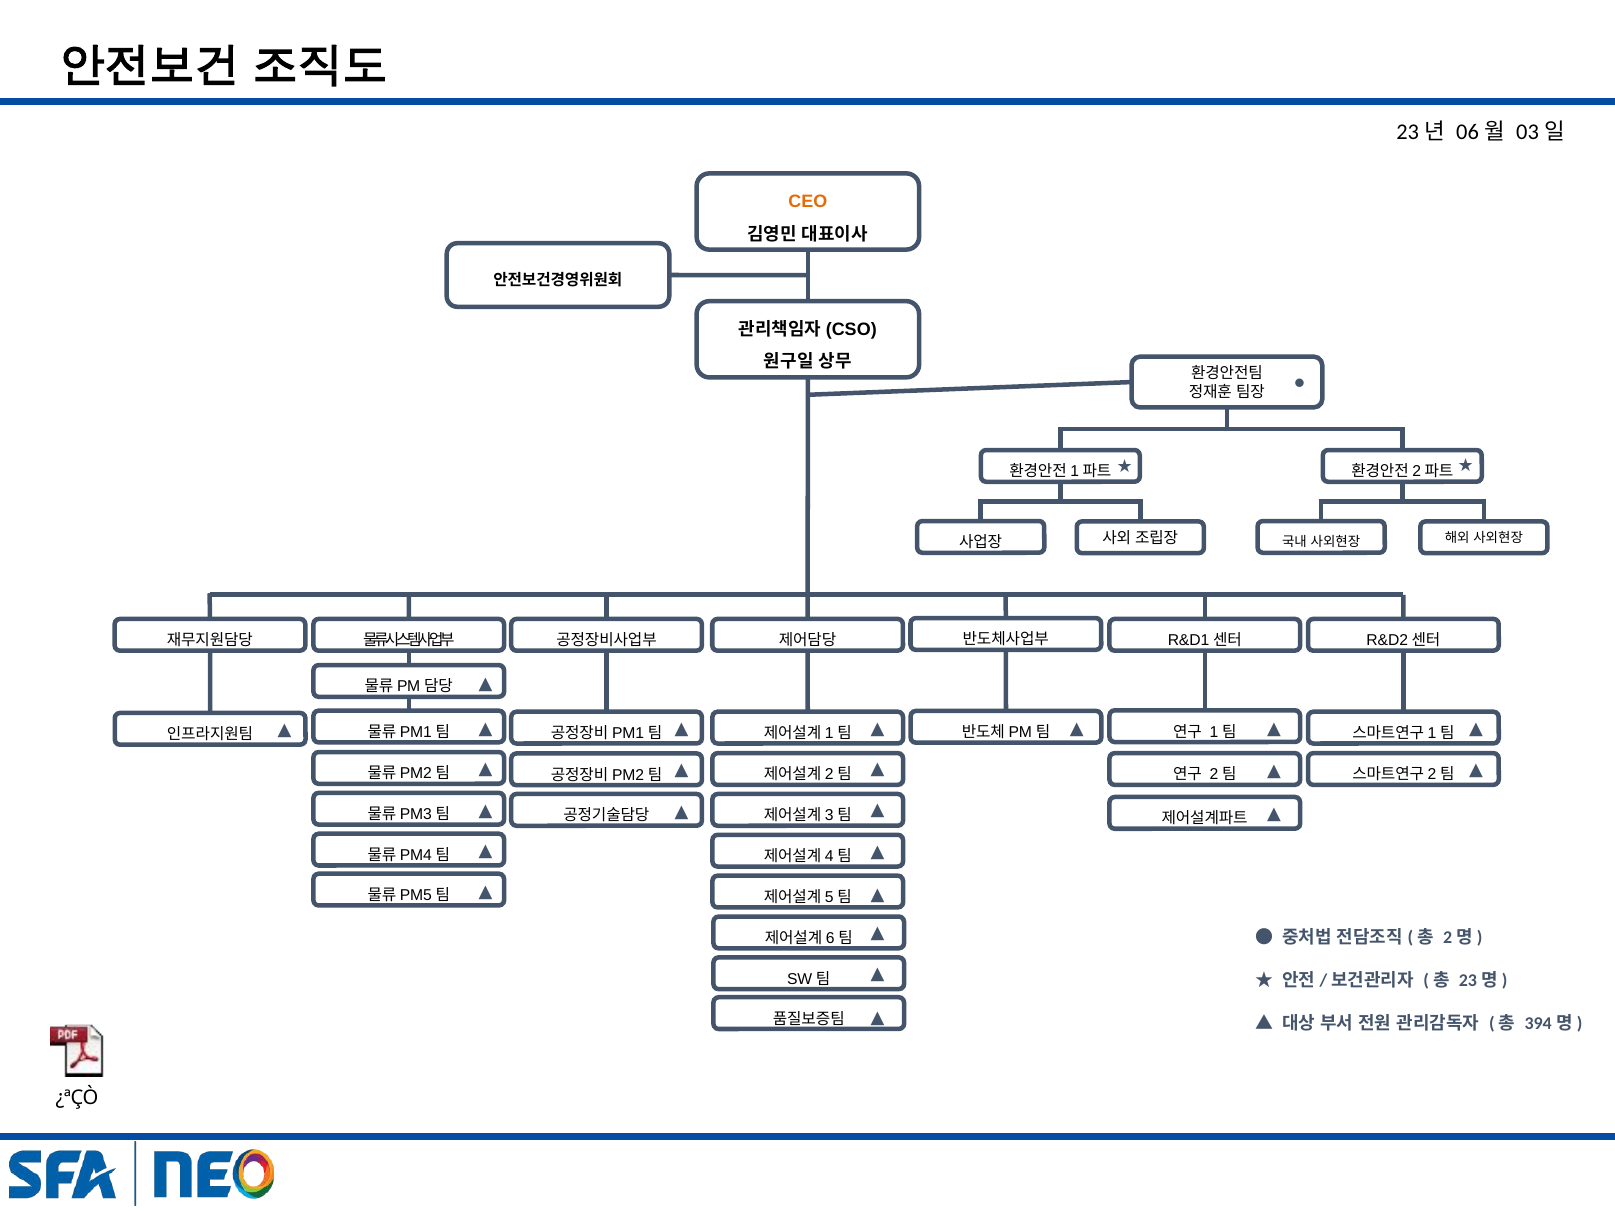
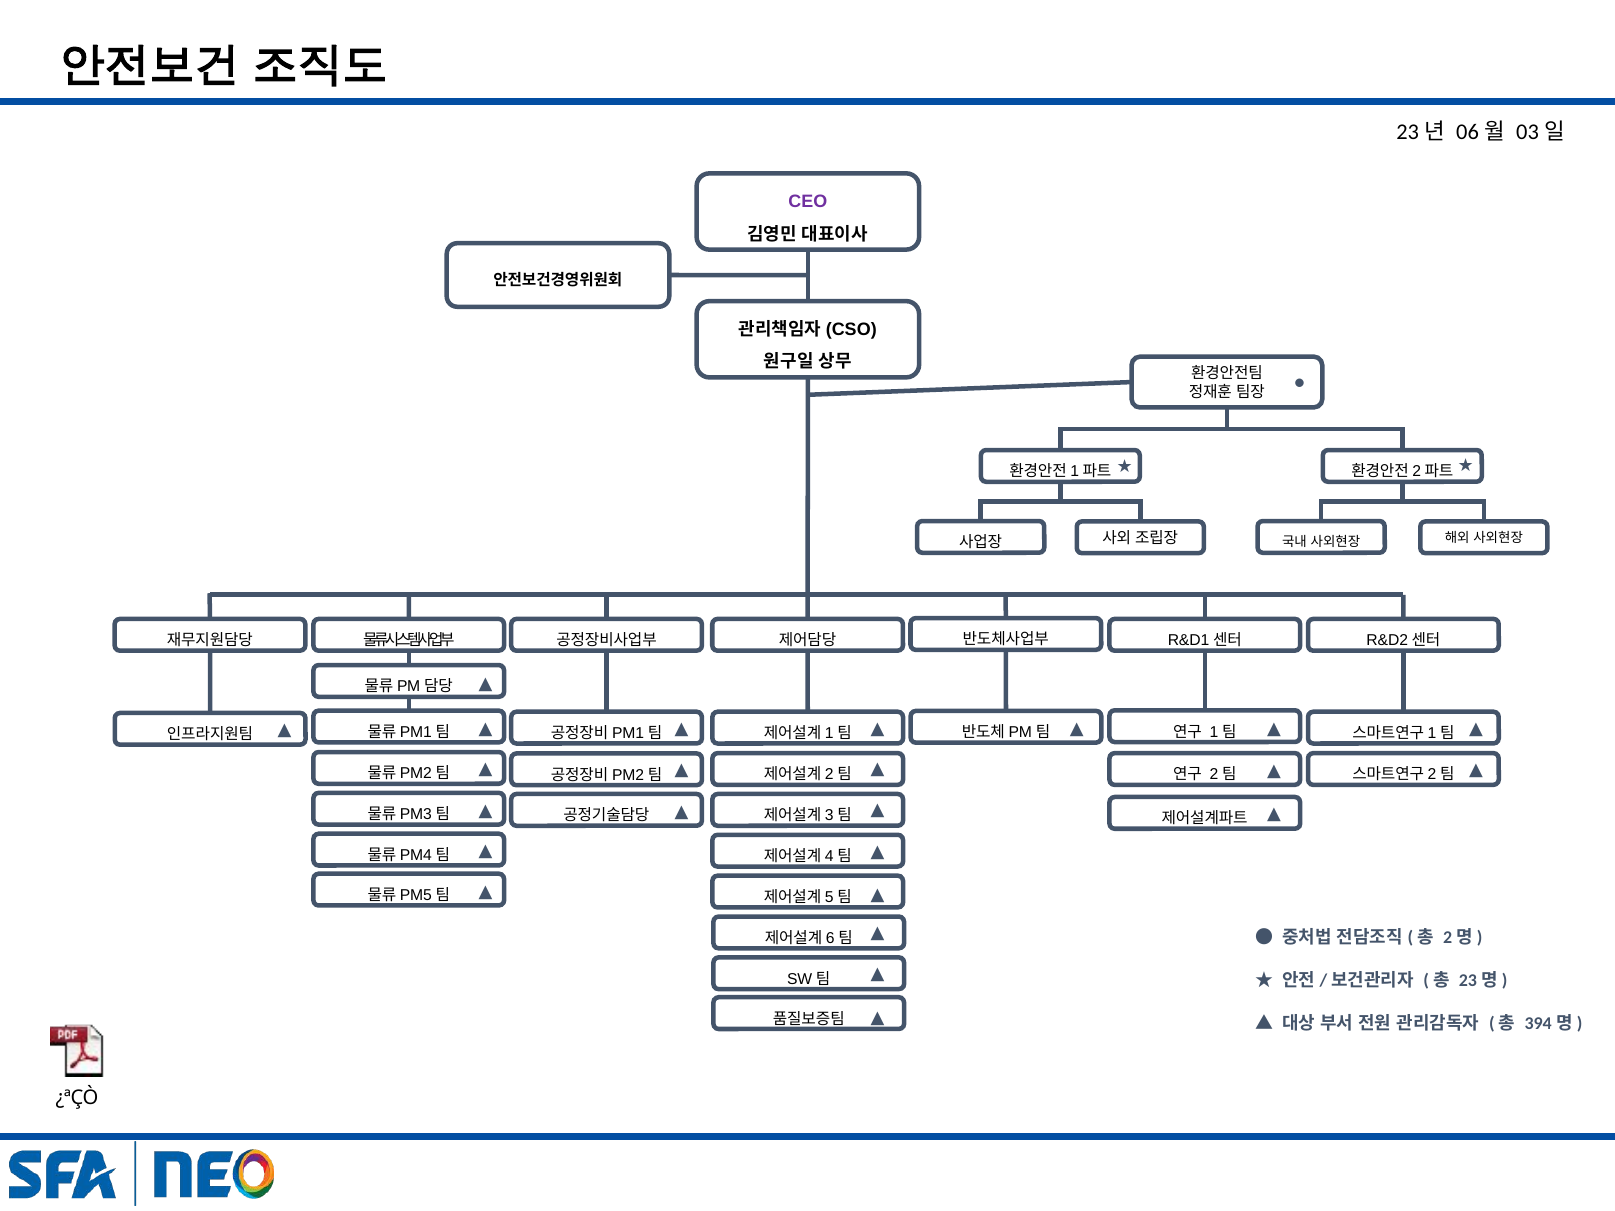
CEO colour: orange -> purple
